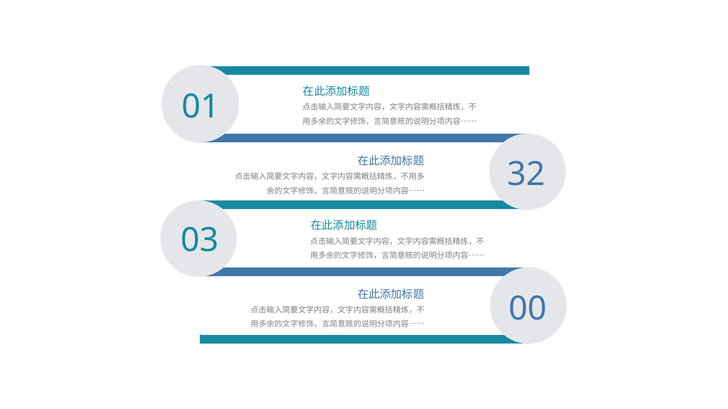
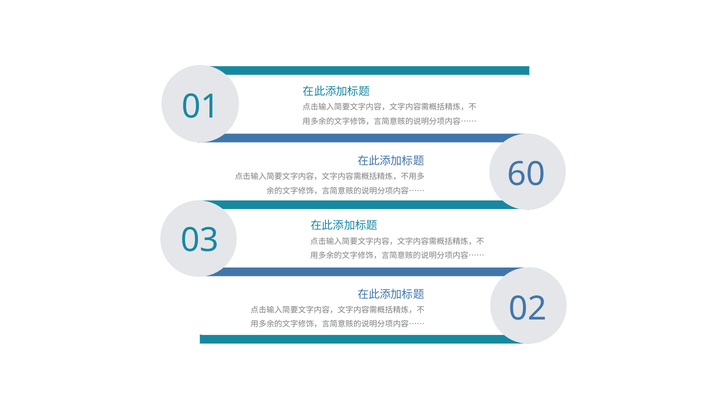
32: 32 -> 60
00: 00 -> 02
